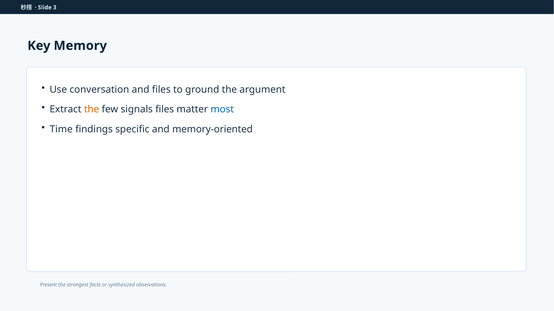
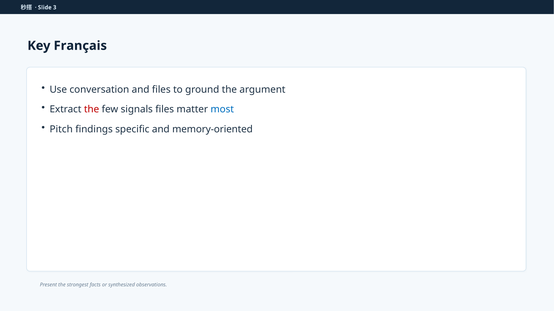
Memory: Memory -> Français
the at (92, 110) colour: orange -> red
Time: Time -> Pitch
